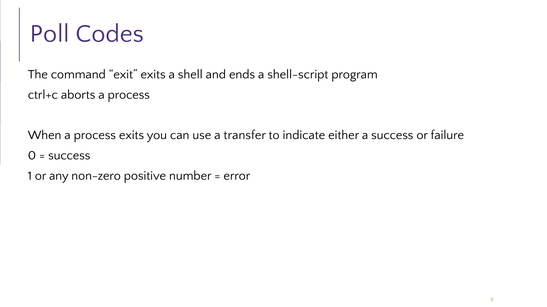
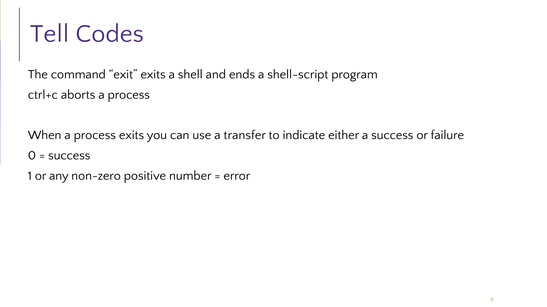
Poll: Poll -> Tell
